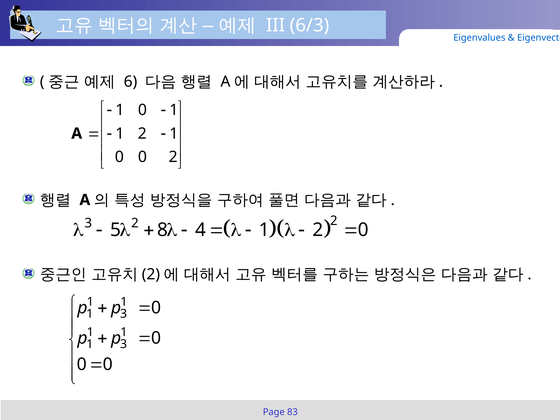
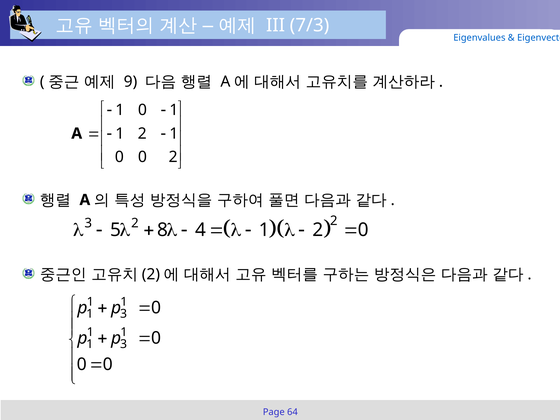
6/3: 6/3 -> 7/3
6: 6 -> 9
83: 83 -> 64
